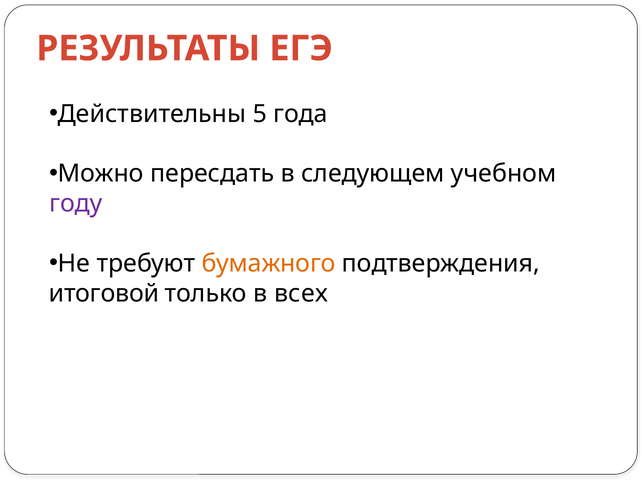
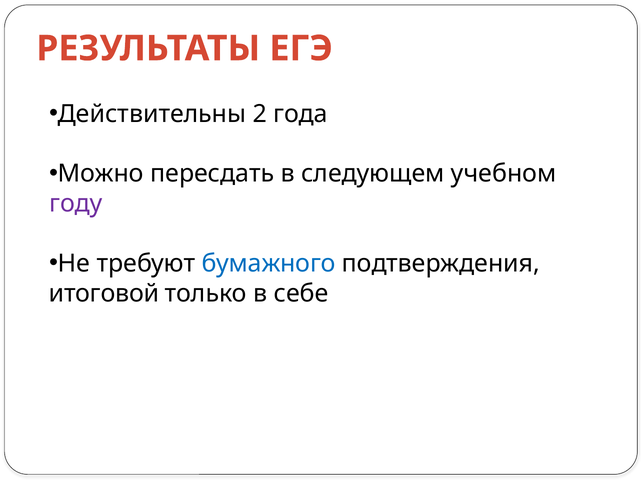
5: 5 -> 2
бумажного colour: orange -> blue
всех: всех -> себе
